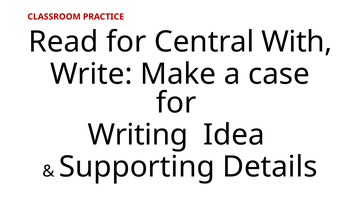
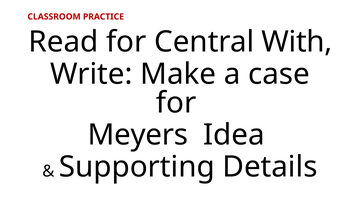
Writing: Writing -> Meyers
